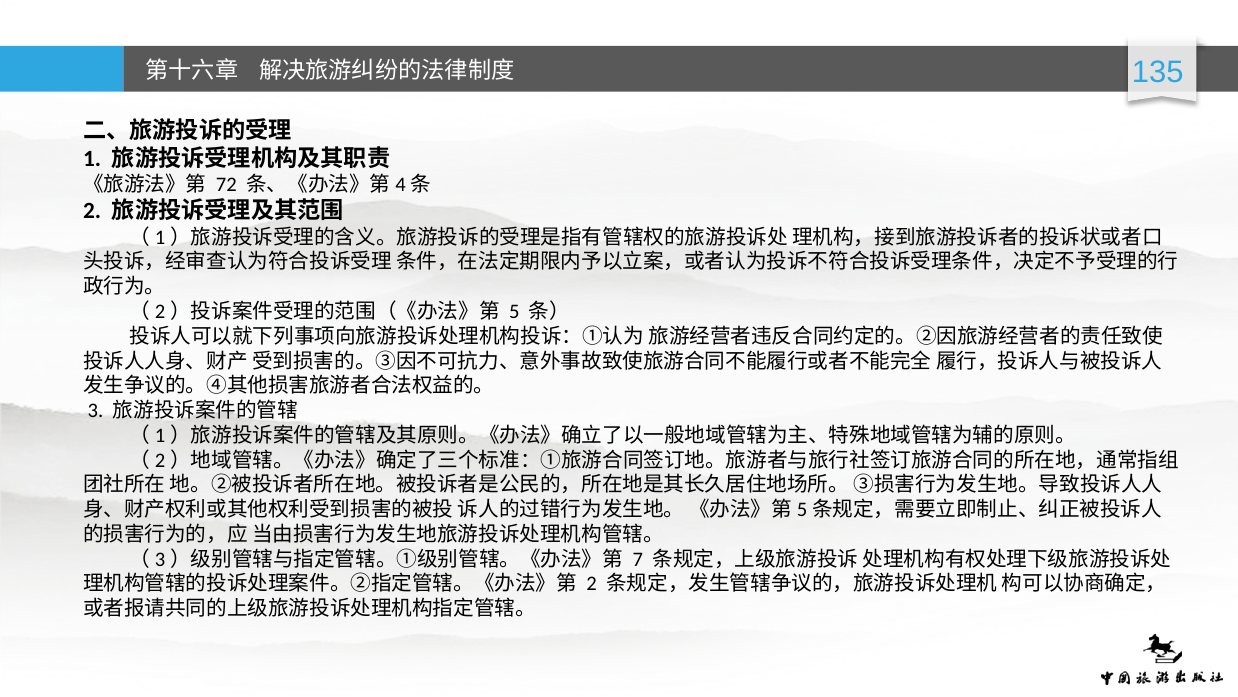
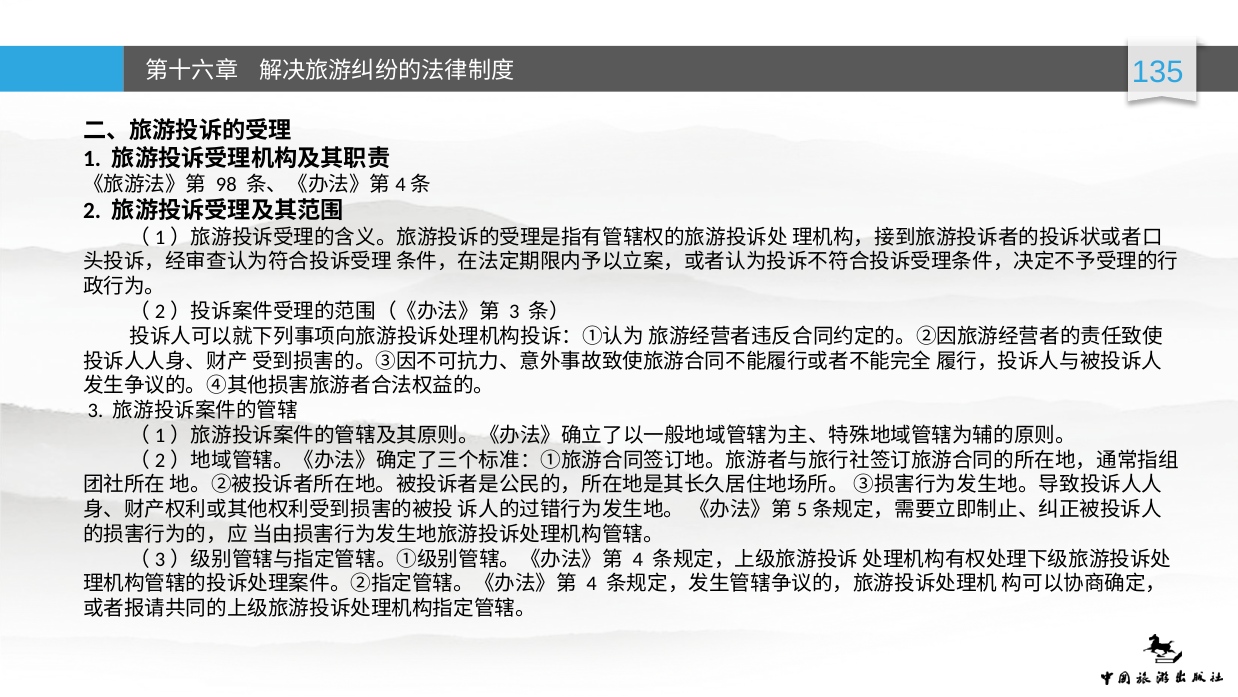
72: 72 -> 98
5 at (514, 311): 5 -> 3
7 at (638, 559): 7 -> 4
2 at (592, 584): 2 -> 4
